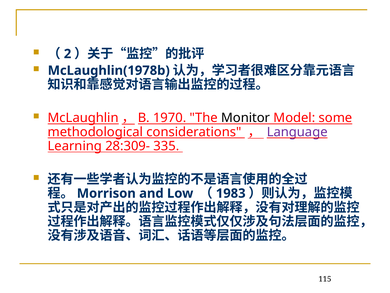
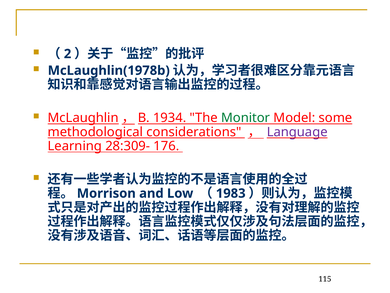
1970: 1970 -> 1934
Monitor colour: black -> green
335: 335 -> 176
